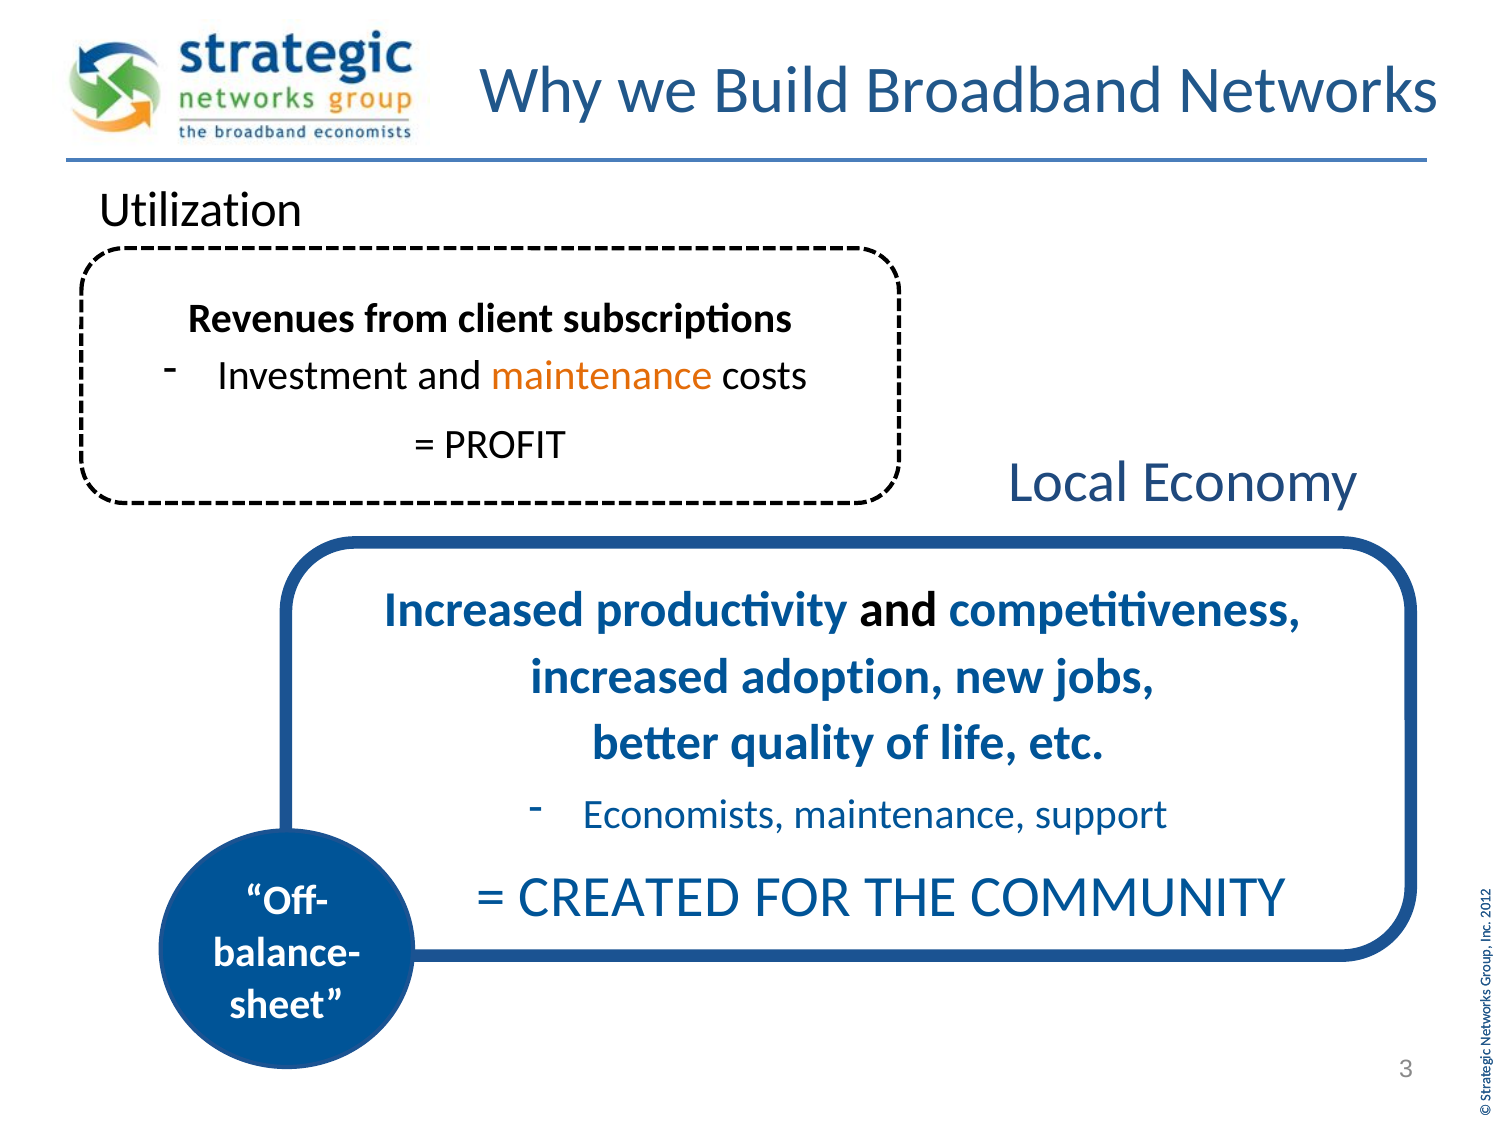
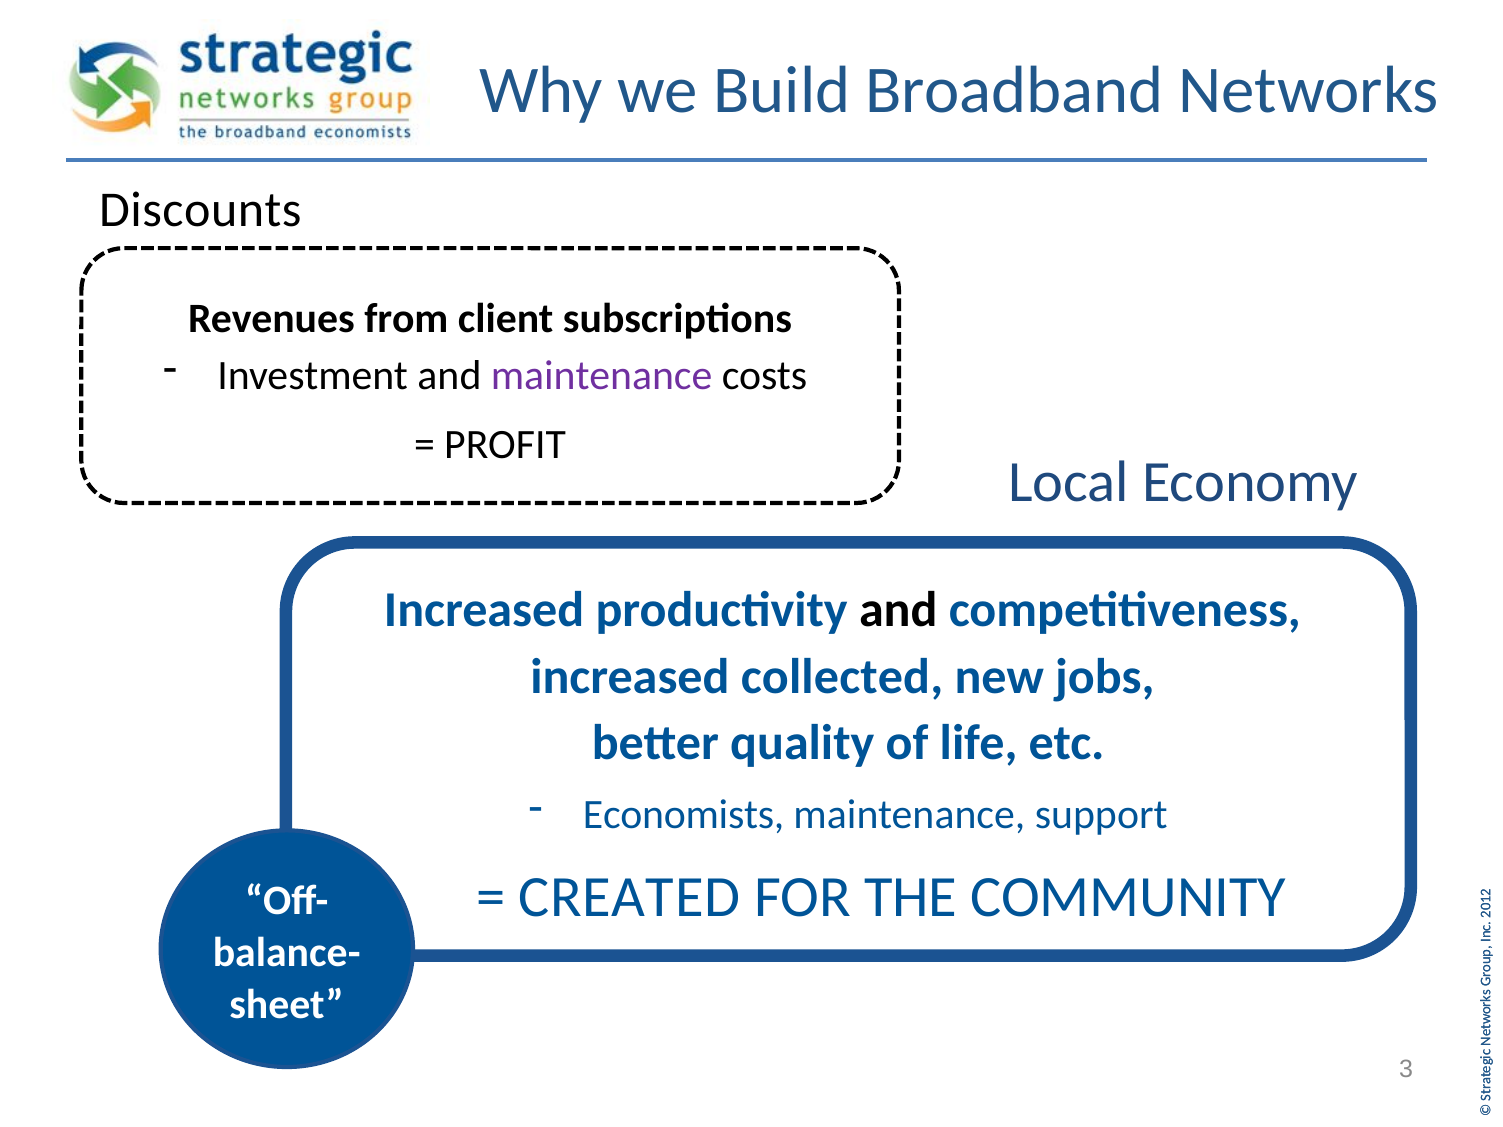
Utilization: Utilization -> Discounts
maintenance at (602, 375) colour: orange -> purple
adoption: adoption -> collected
